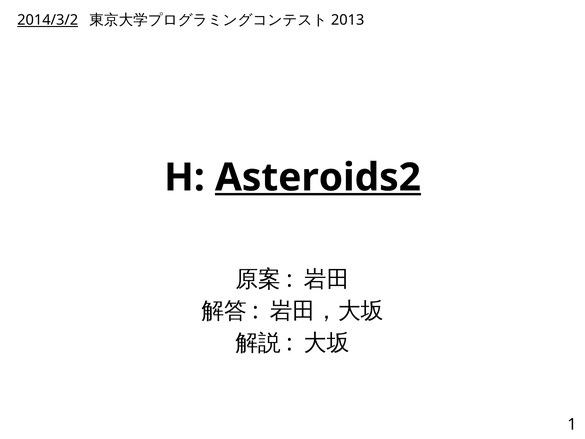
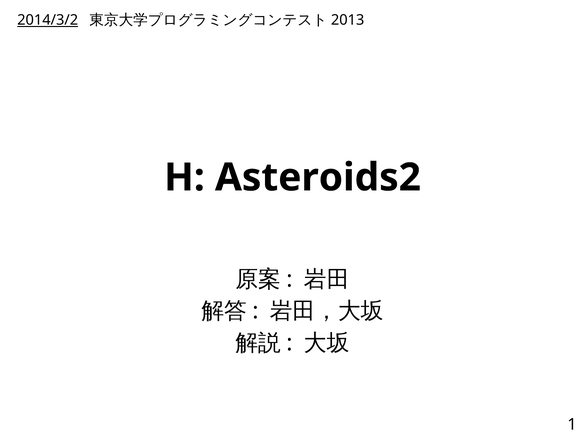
Asteroids2 underline: present -> none
